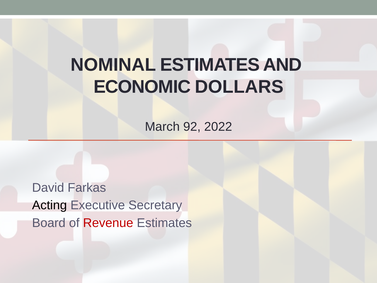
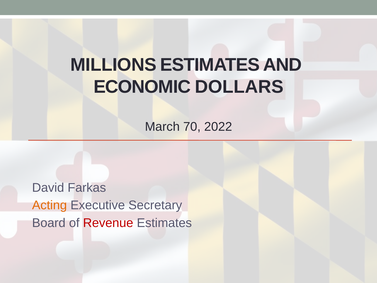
NOMINAL: NOMINAL -> MILLIONS
92: 92 -> 70
Acting colour: black -> orange
